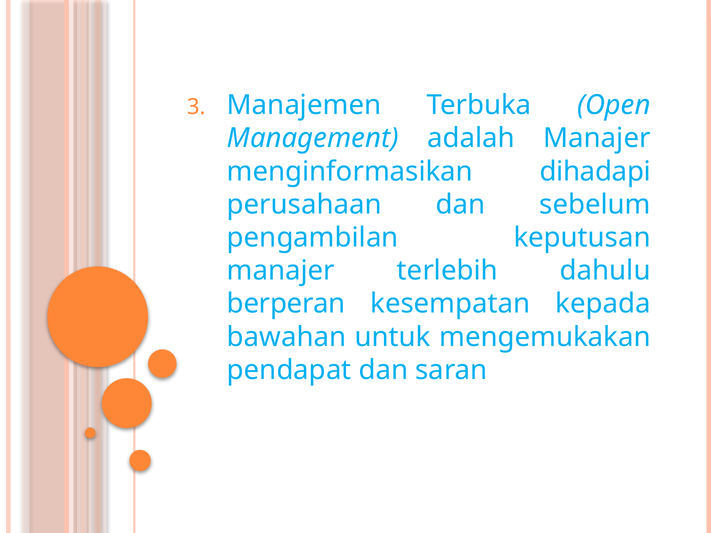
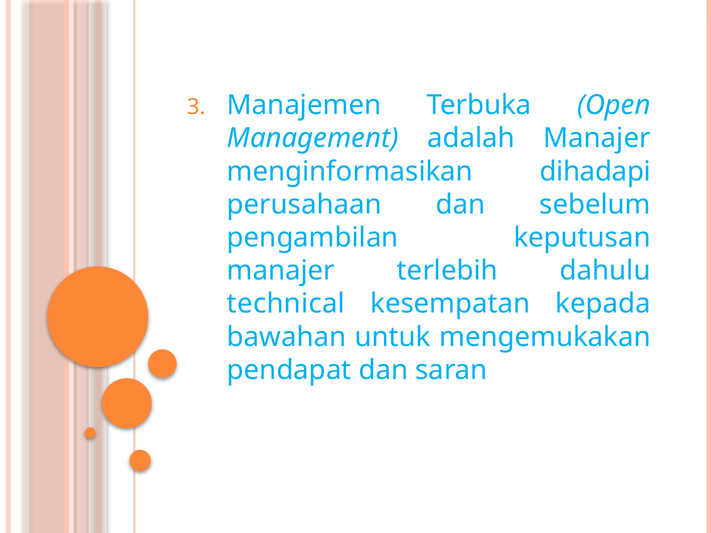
berperan: berperan -> technical
